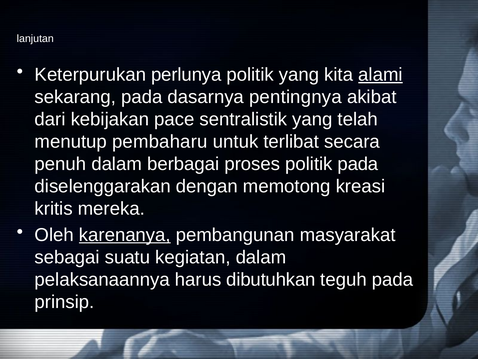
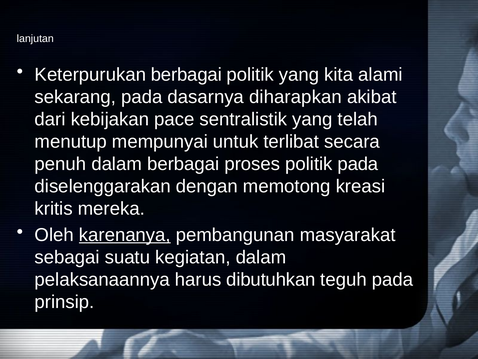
Keterpurukan perlunya: perlunya -> berbagai
alami underline: present -> none
pentingnya: pentingnya -> diharapkan
pembaharu: pembaharu -> mempunyai
